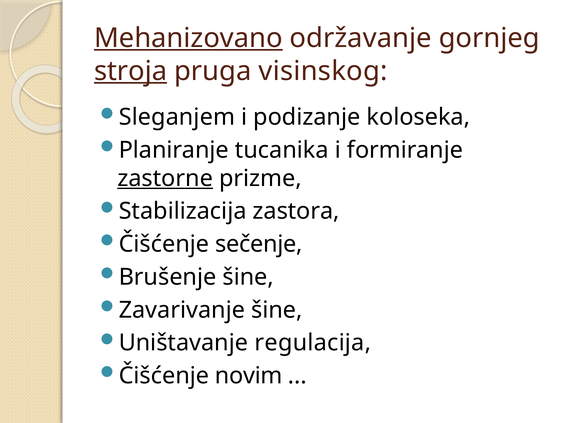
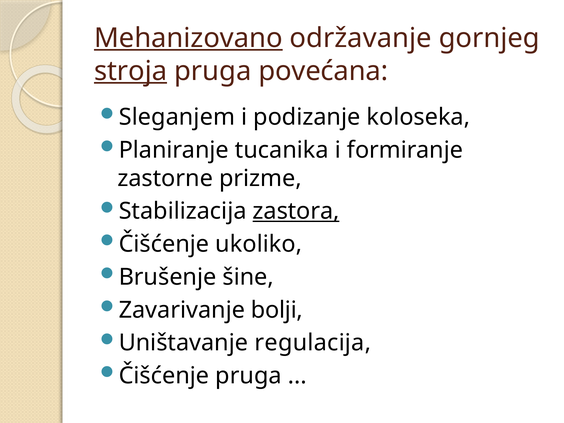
visinskog: visinskog -> povećana
zastorne underline: present -> none
zastora underline: none -> present
sečenje: sečenje -> ukoliko
Zavarivanje šine: šine -> bolji
Čišćenje novim: novim -> pruga
